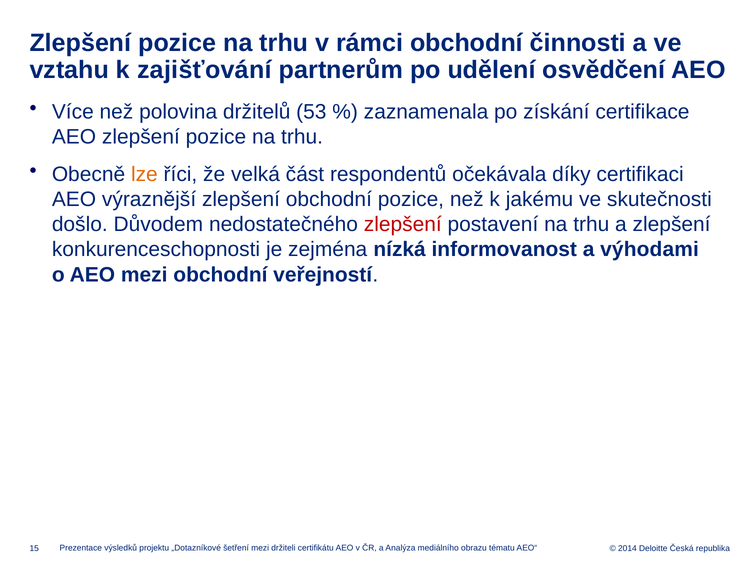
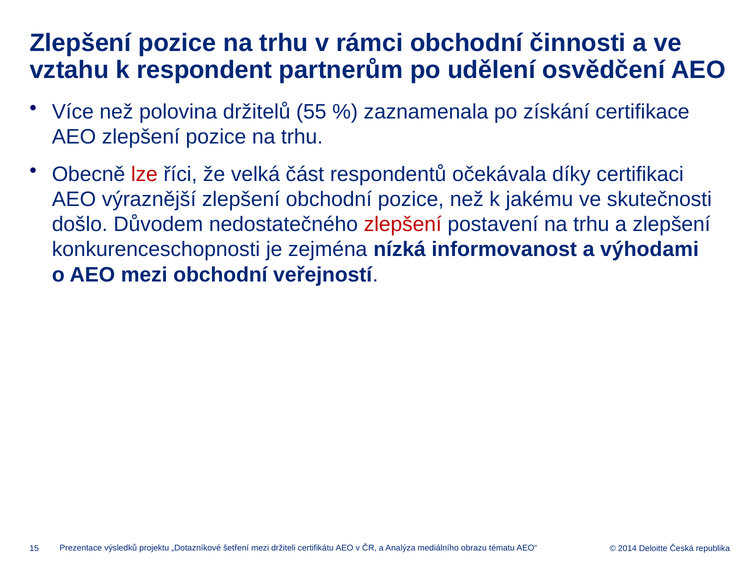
zajišťování: zajišťování -> respondent
53: 53 -> 55
lze colour: orange -> red
